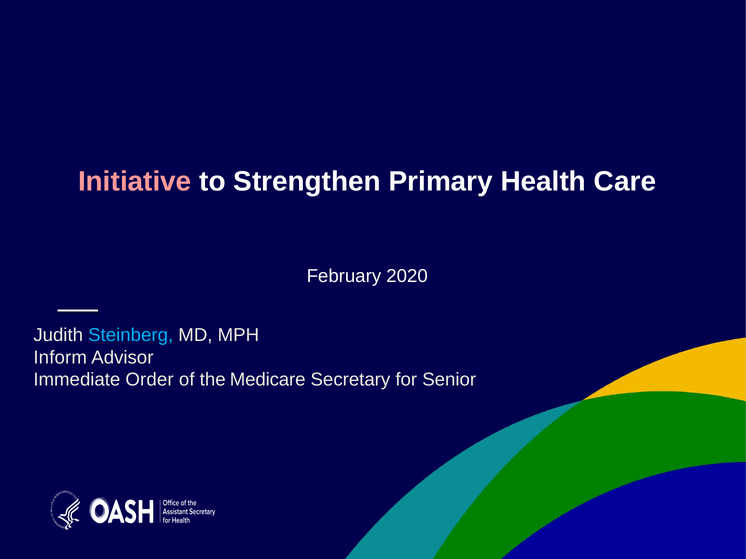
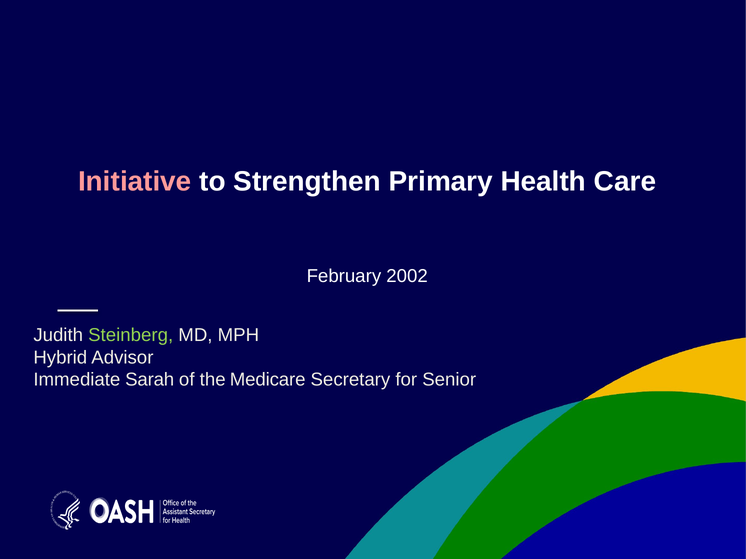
2020: 2020 -> 2002
Steinberg colour: light blue -> light green
Inform: Inform -> Hybrid
Order: Order -> Sarah
